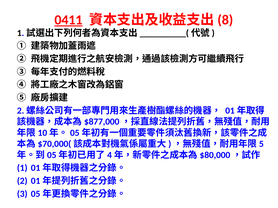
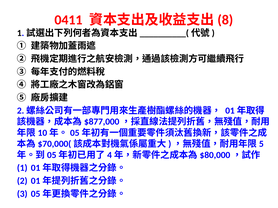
0411 underline: present -> none
